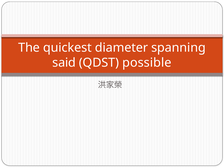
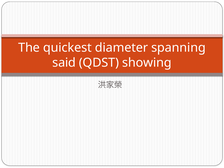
possible: possible -> showing
